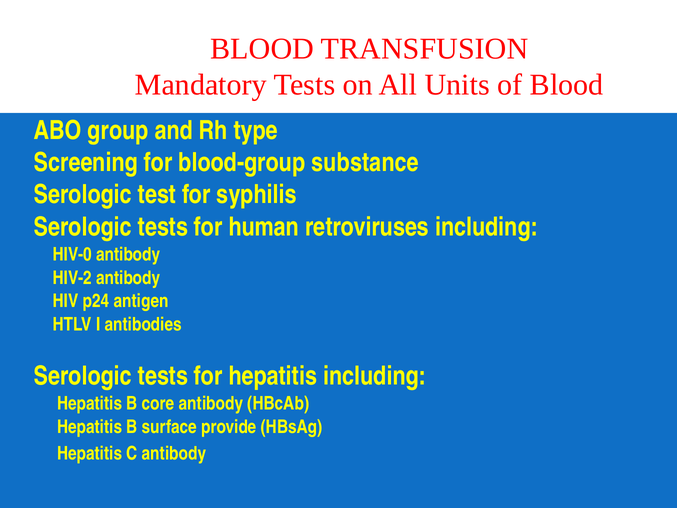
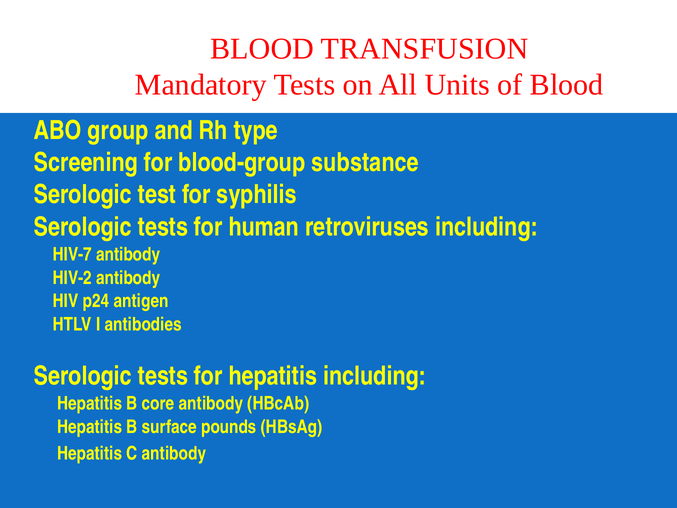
HIV-0: HIV-0 -> HIV-7
provide: provide -> pounds
